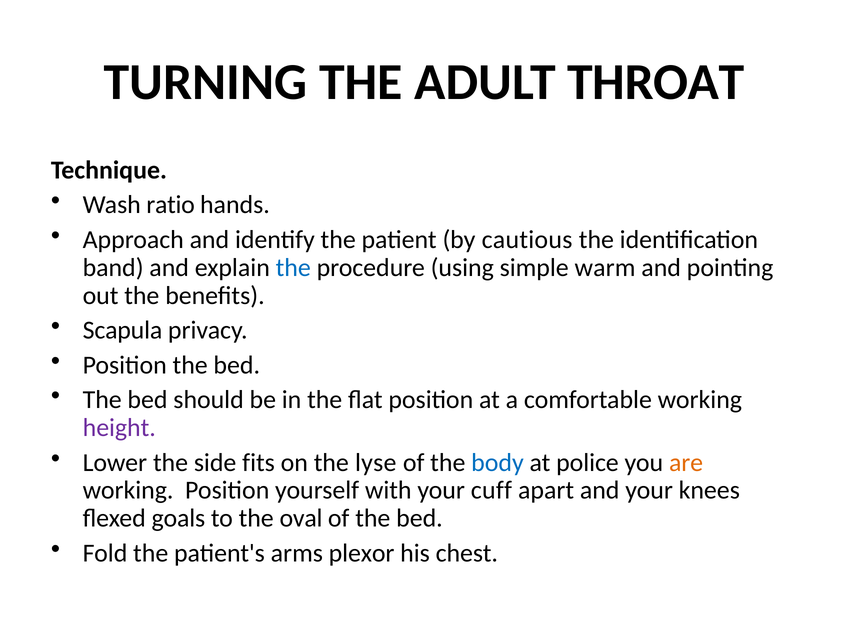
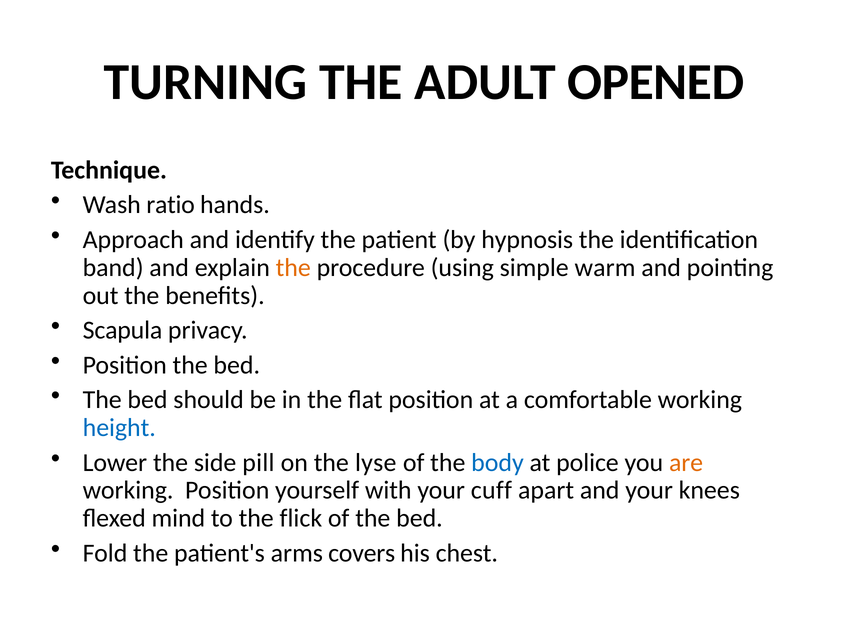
THROAT: THROAT -> OPENED
cautious: cautious -> hypnosis
the at (293, 267) colour: blue -> orange
height colour: purple -> blue
fits: fits -> pill
goals: goals -> mind
oval: oval -> flick
plexor: plexor -> covers
